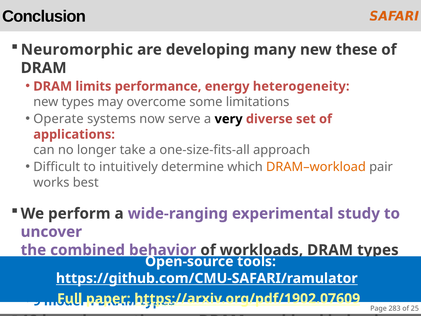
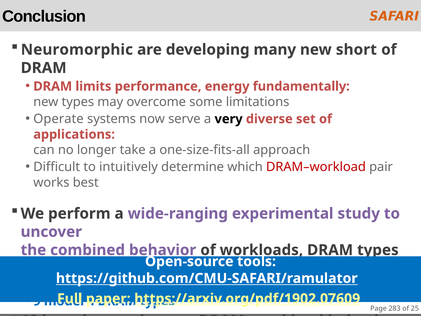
these: these -> short
heterogeneity: heterogeneity -> fundamentally
DRAM–workload at (316, 167) colour: orange -> red
